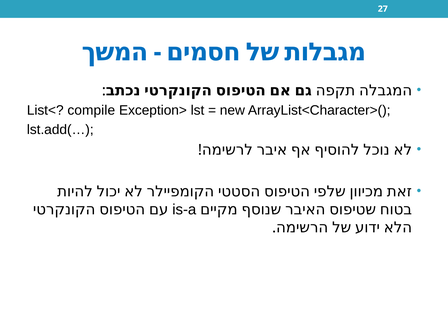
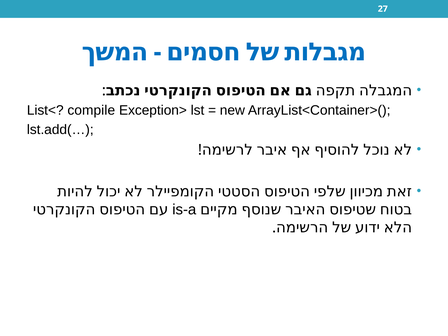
ArrayList<Character>(: ArrayList<Character>( -> ArrayList<Container>(
